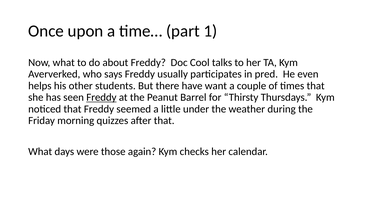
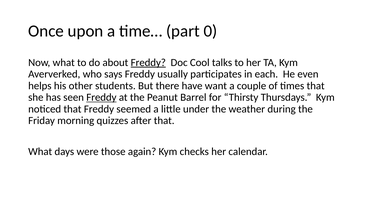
1: 1 -> 0
Freddy at (148, 63) underline: none -> present
pred: pred -> each
